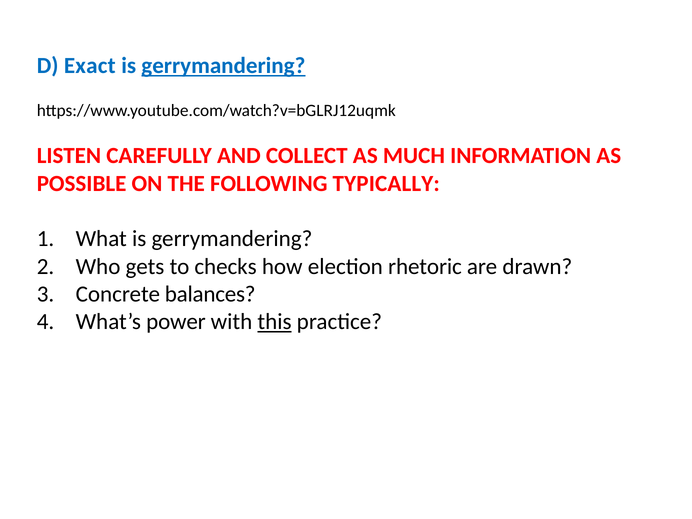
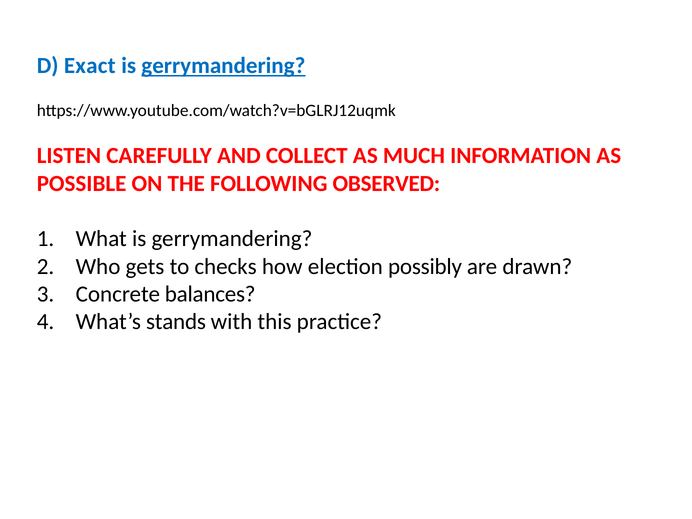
TYPICALLY: TYPICALLY -> OBSERVED
rhetoric: rhetoric -> possibly
power: power -> stands
this underline: present -> none
